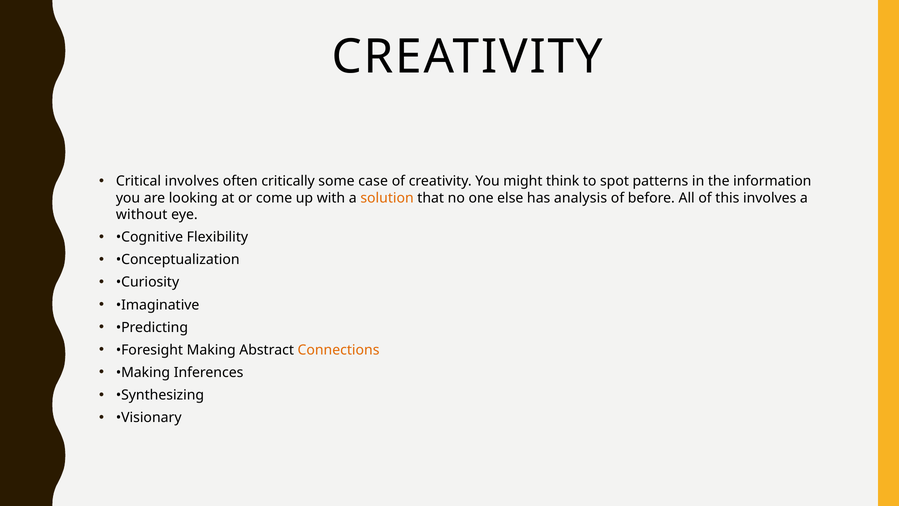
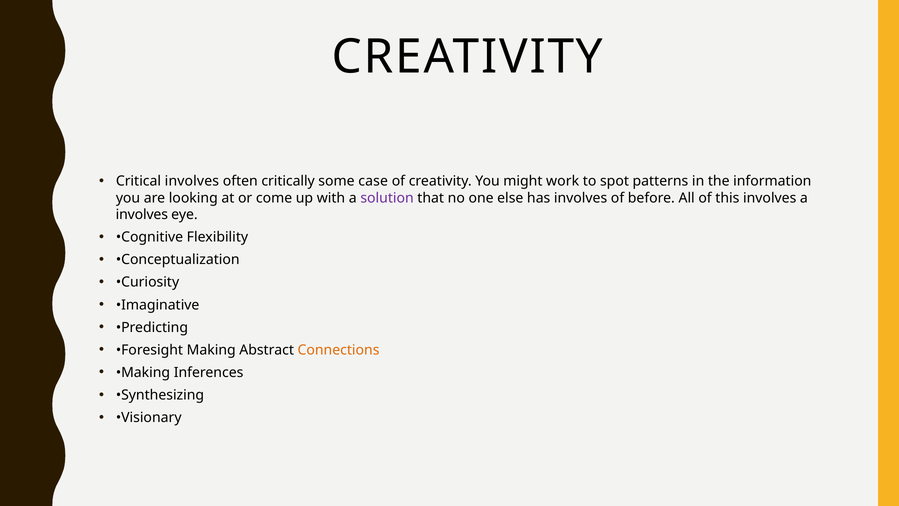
think: think -> work
solution colour: orange -> purple
has analysis: analysis -> involves
without at (142, 214): without -> involves
